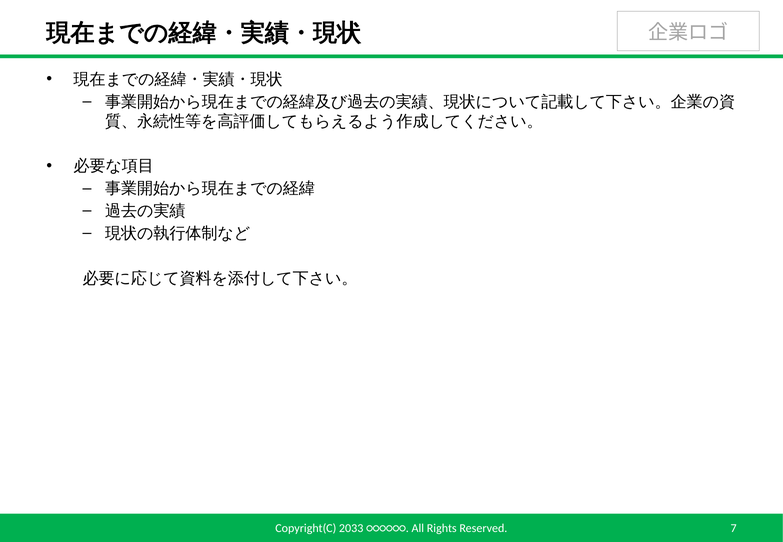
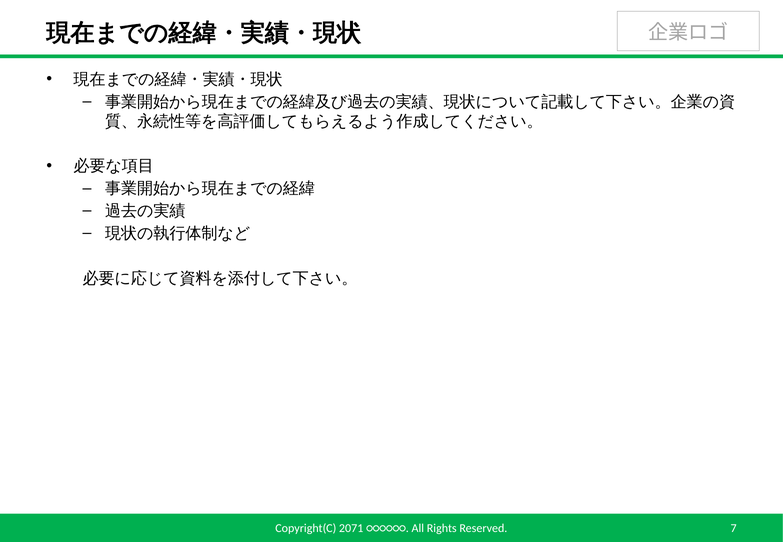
2033: 2033 -> 2071
